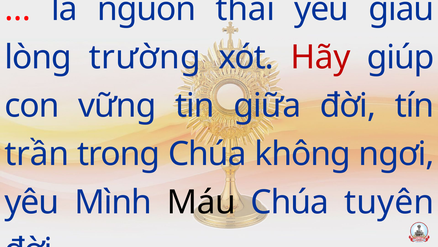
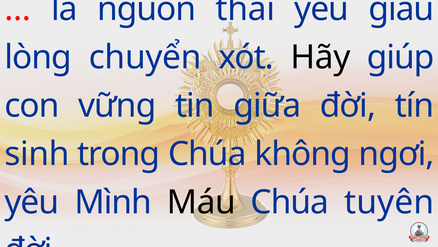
trường: trường -> chuyển
Hãy colour: red -> black
trần: trần -> sinh
